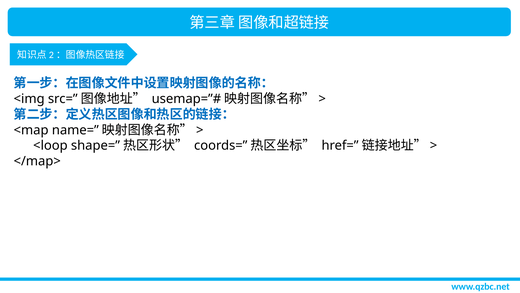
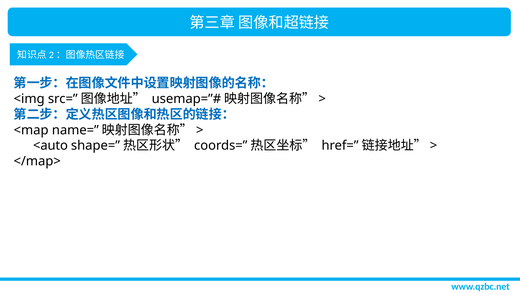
<loop: <loop -> <auto
